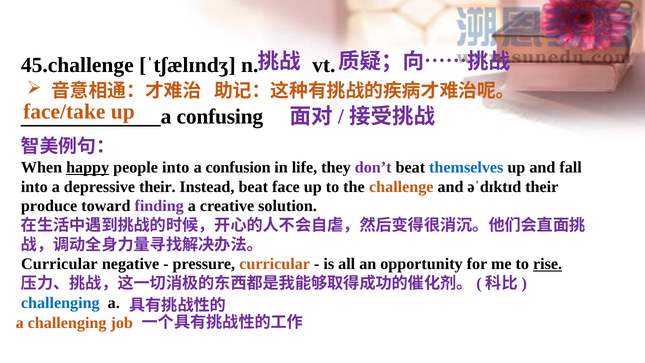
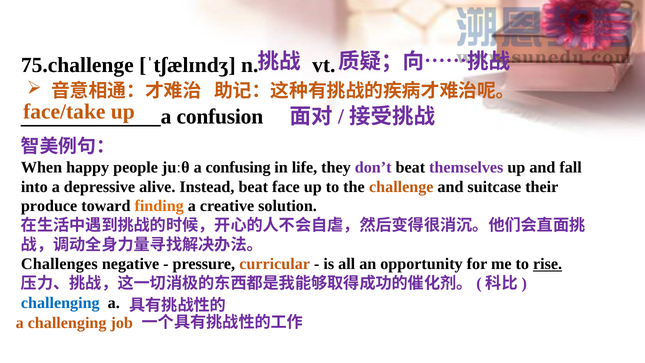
45.challenge: 45.challenge -> 75.challenge
confusing: confusing -> confusion
happy underline: present -> none
people into: into -> juːθ
confusion: confusion -> confusing
themselves colour: blue -> purple
depressive their: their -> alive
əˈdɪktɪd: əˈdɪktɪd -> suitcase
finding colour: purple -> orange
Curricular at (59, 264): Curricular -> Challenges
